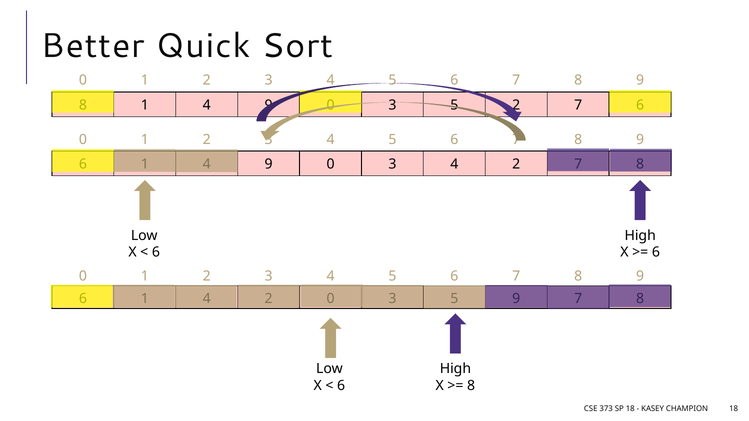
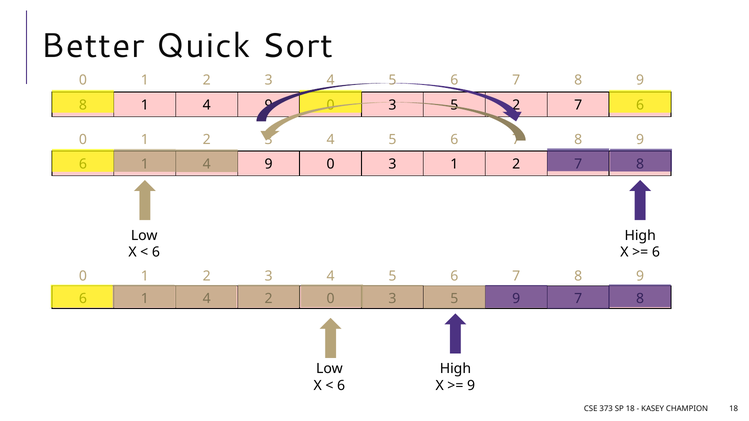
0 3 4: 4 -> 1
8 at (471, 386): 8 -> 9
